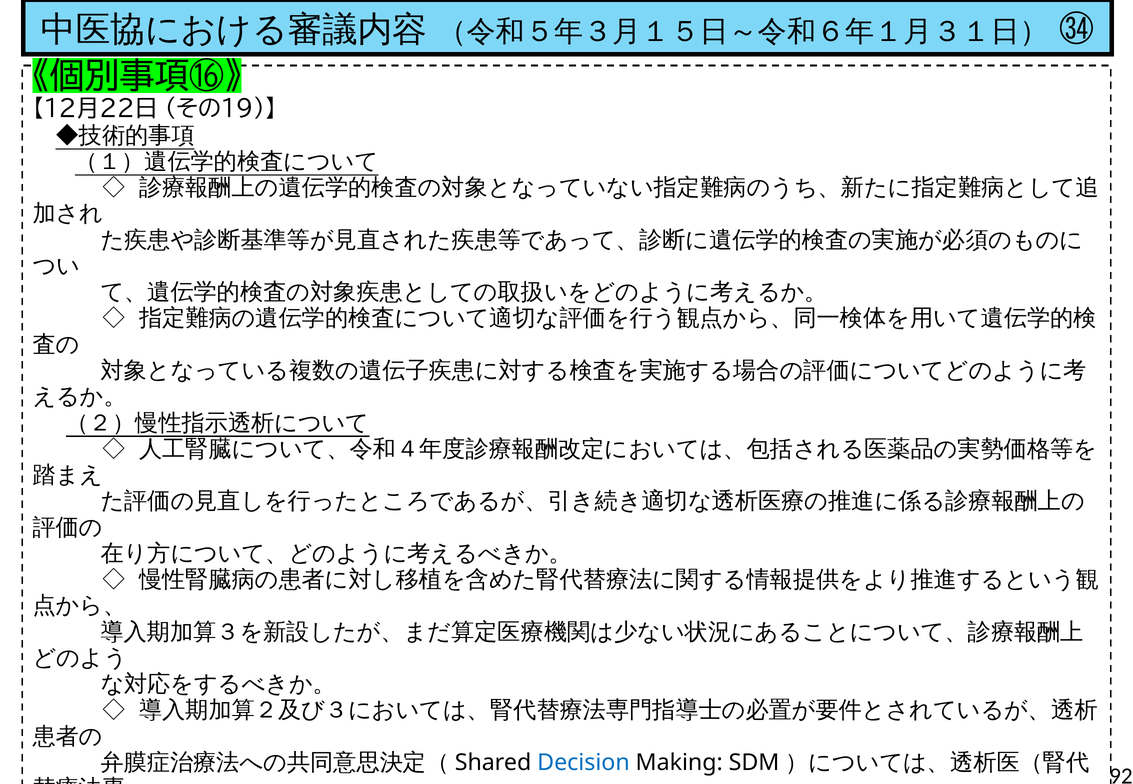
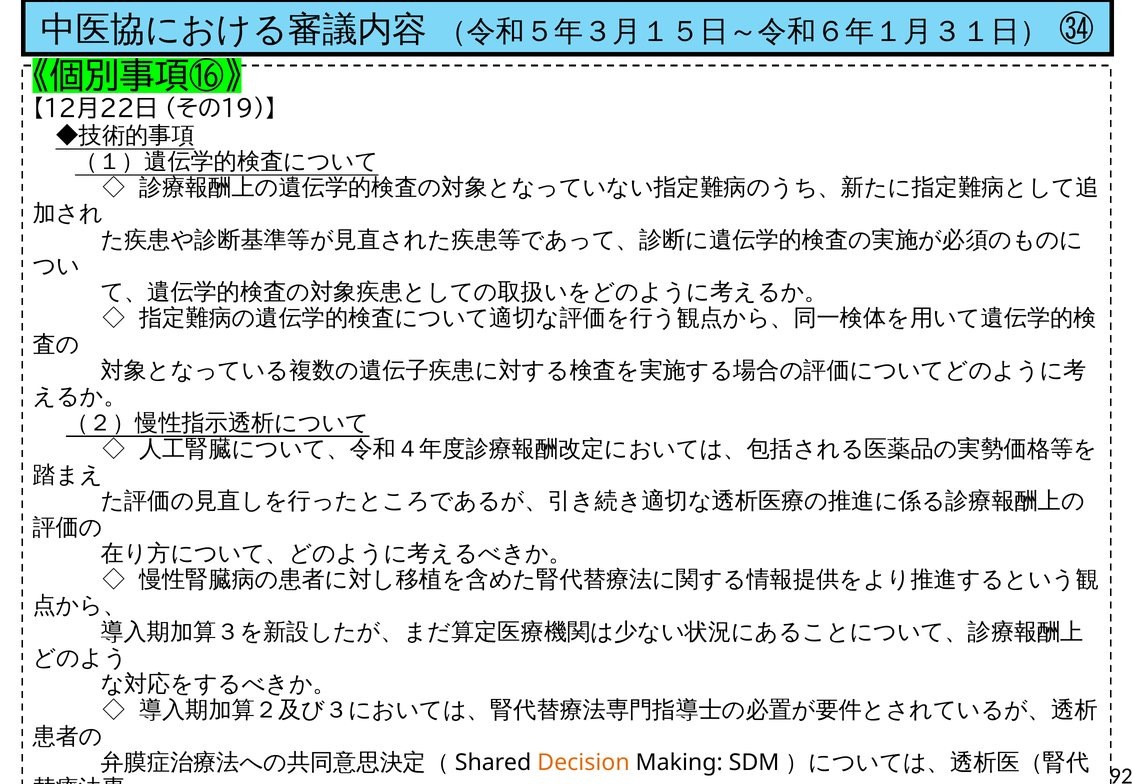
Decision colour: blue -> orange
